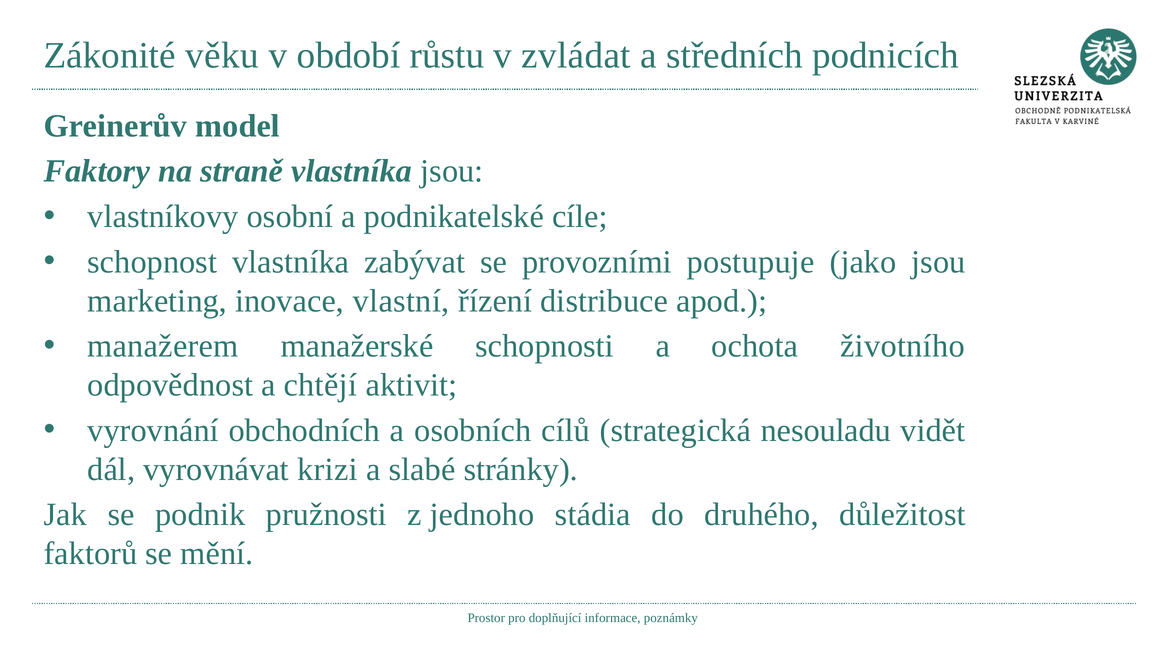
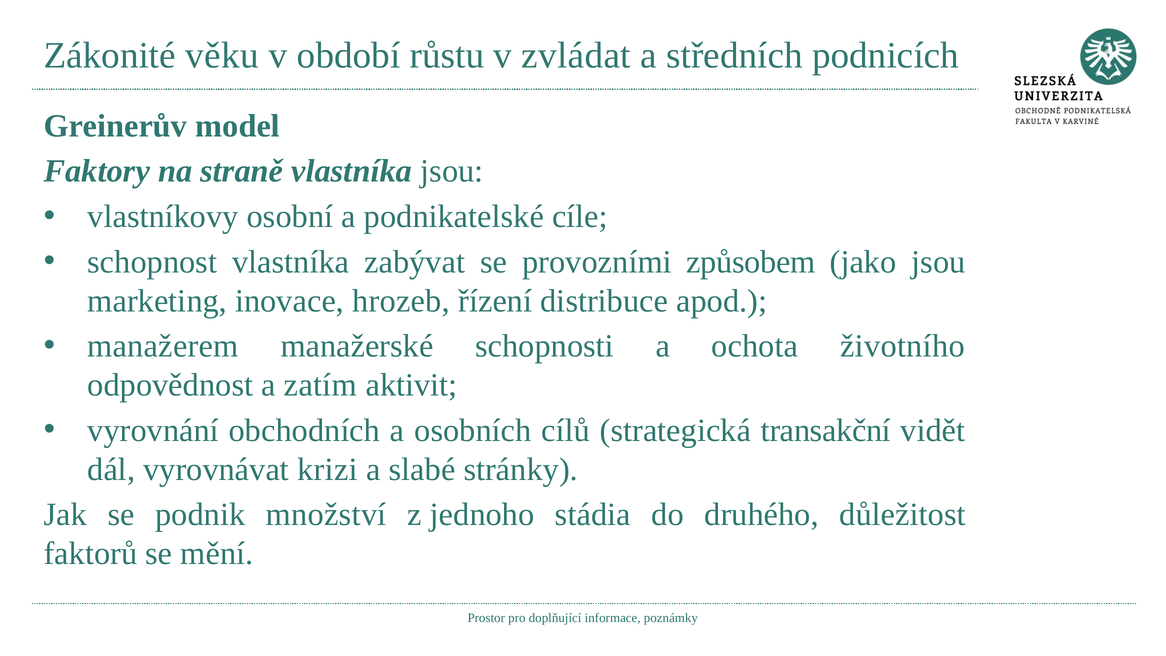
postupuje: postupuje -> způsobem
vlastní: vlastní -> hrozeb
chtějí: chtějí -> zatím
nesouladu: nesouladu -> transakční
pružnosti: pružnosti -> množství
